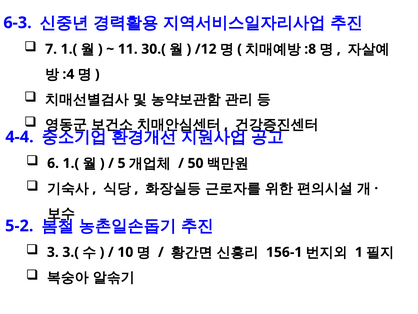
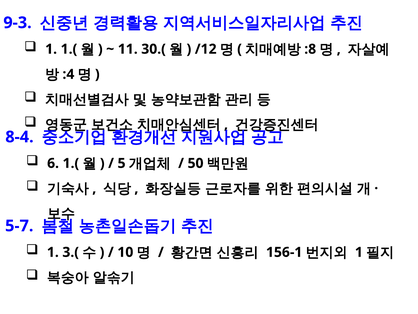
6-3: 6-3 -> 9-3
7 at (51, 49): 7 -> 1
4-4: 4-4 -> 8-4
5-2: 5-2 -> 5-7
3 at (53, 252): 3 -> 1
